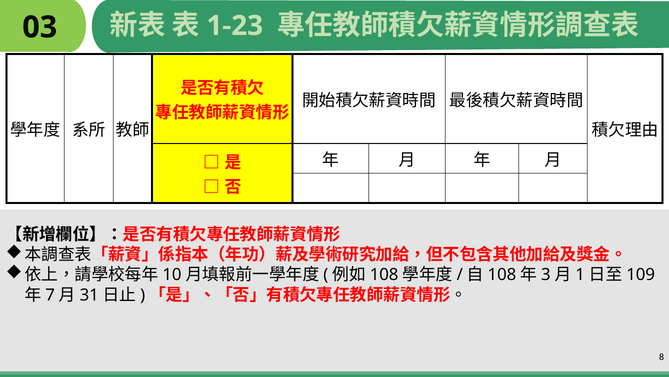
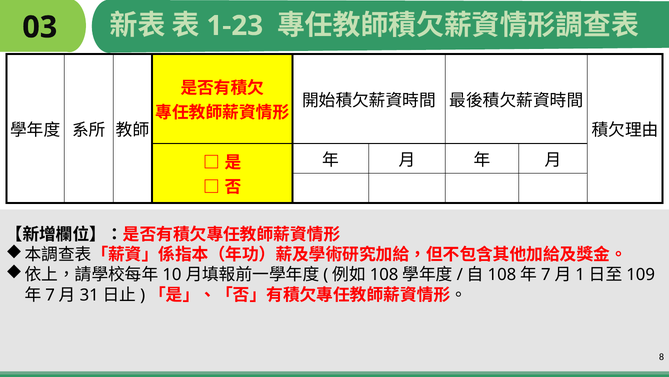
3 at (546, 274): 3 -> 7
